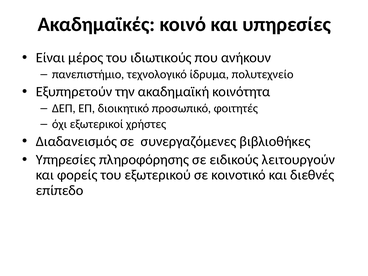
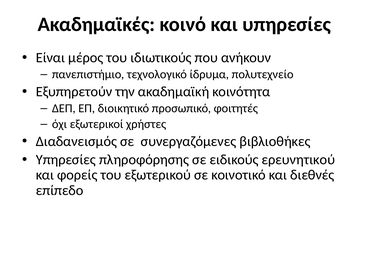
λειτουργούν: λειτουργούν -> ερευνητικού
